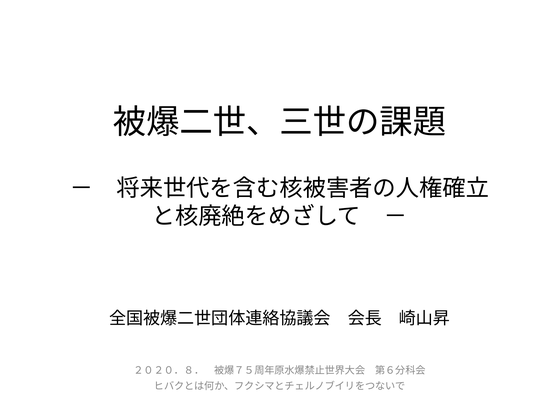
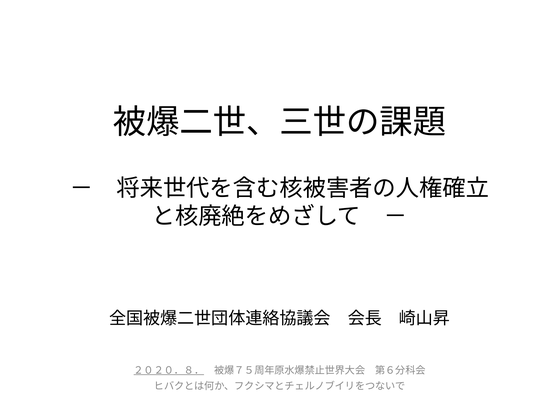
２０２０．８． underline: none -> present
